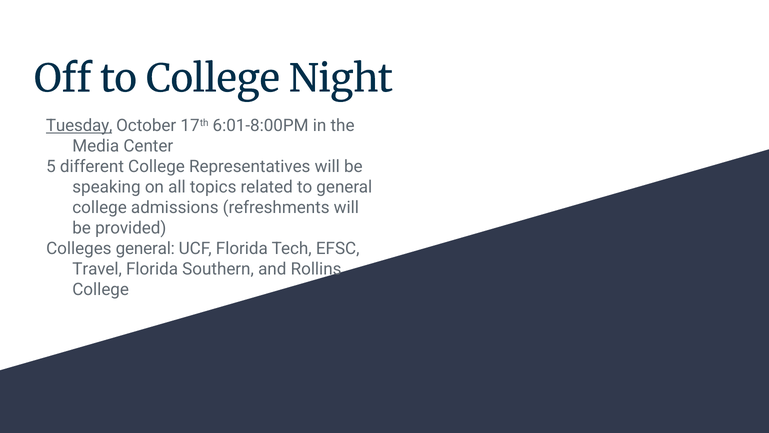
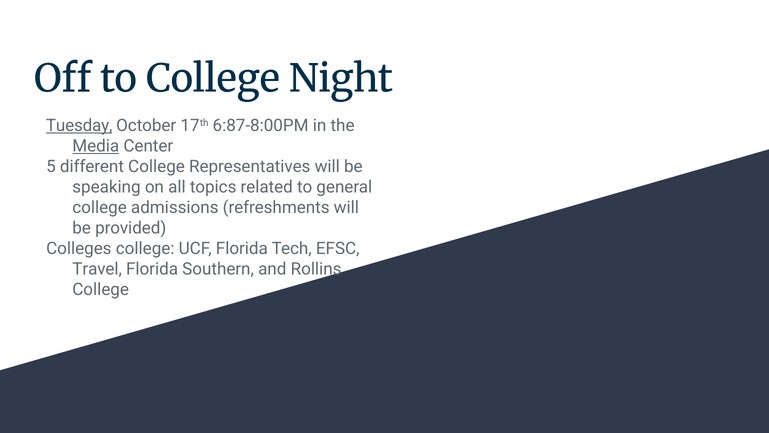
6:01-8:00PM: 6:01-8:00PM -> 6:87-8:00PM
Media underline: none -> present
Colleges general: general -> college
